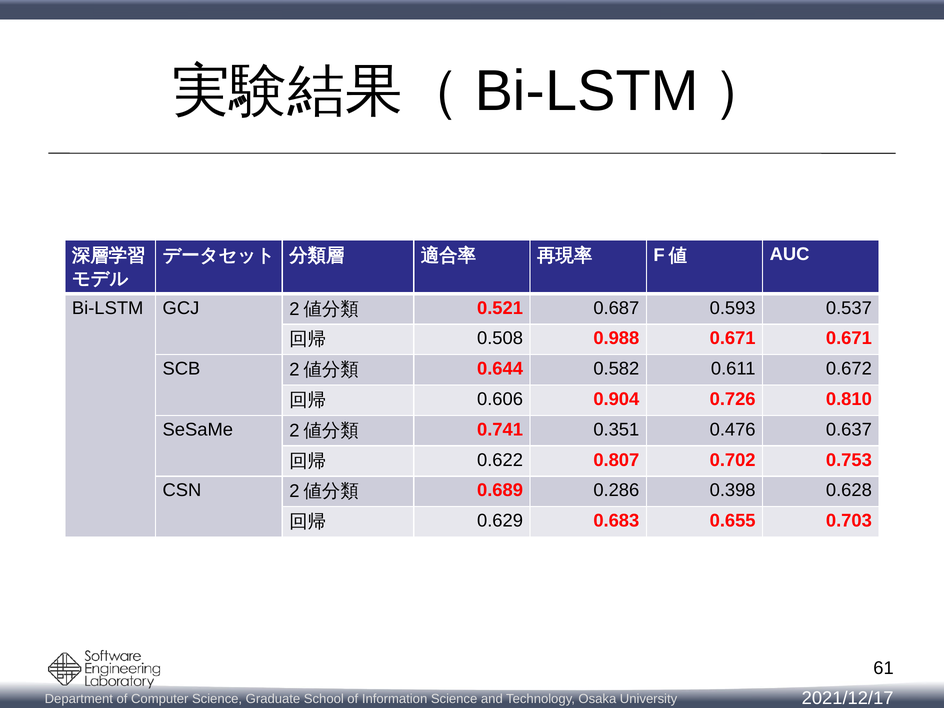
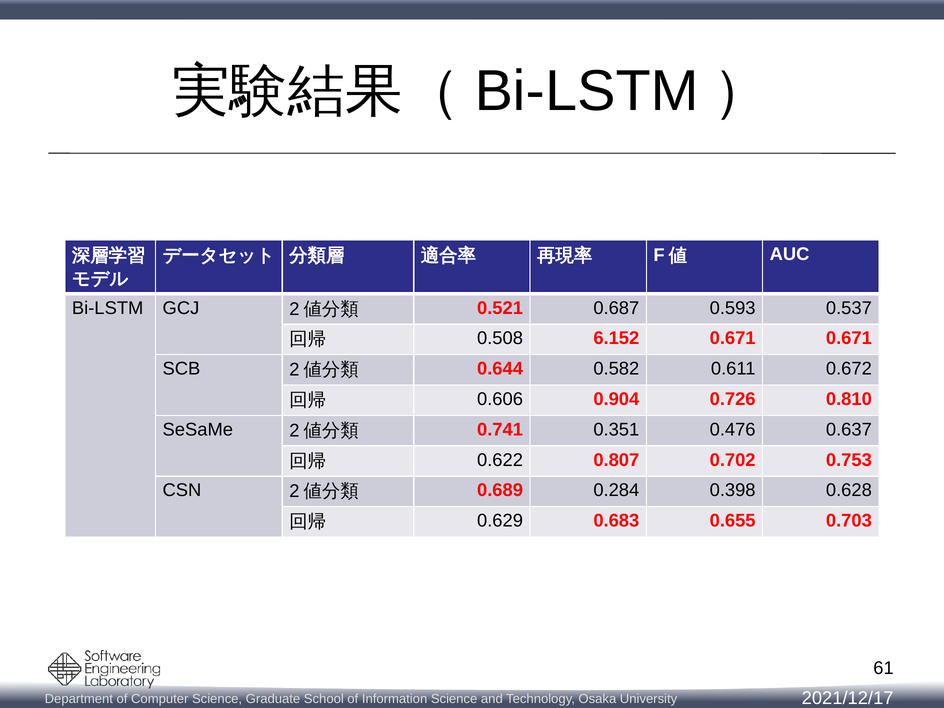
0.988: 0.988 -> 6.152
0.286: 0.286 -> 0.284
